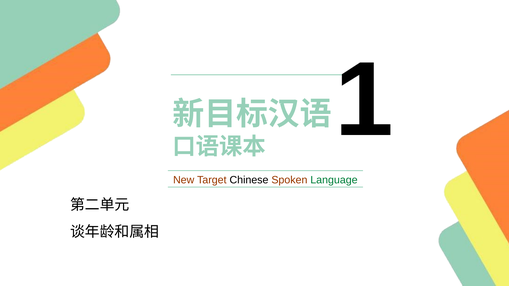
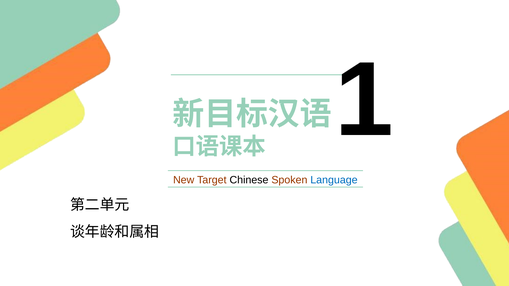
Language colour: green -> blue
